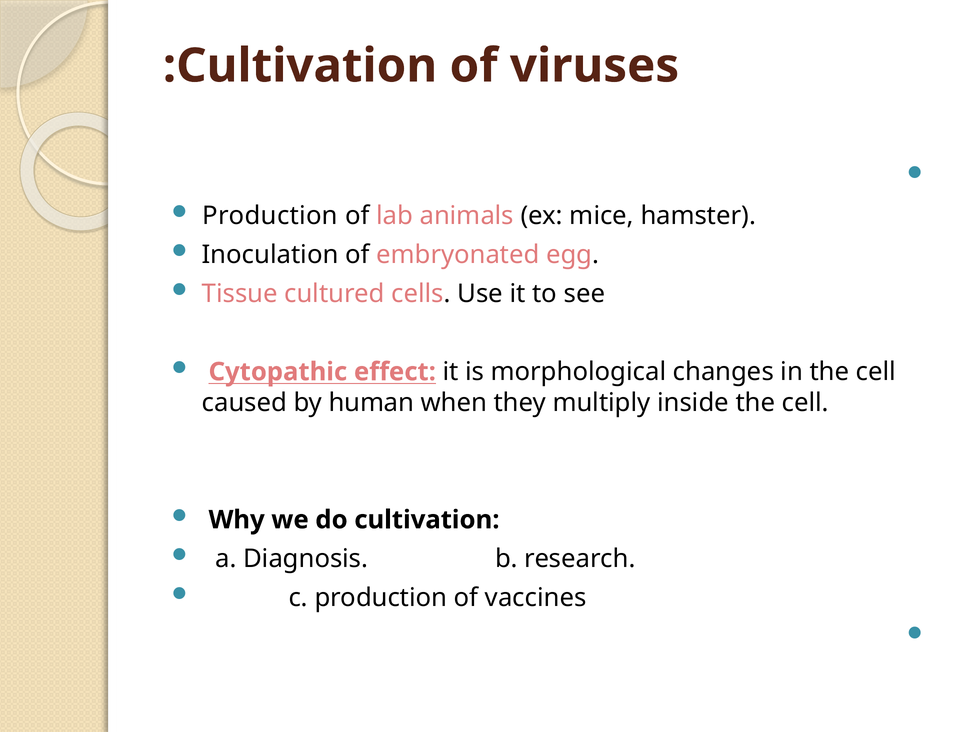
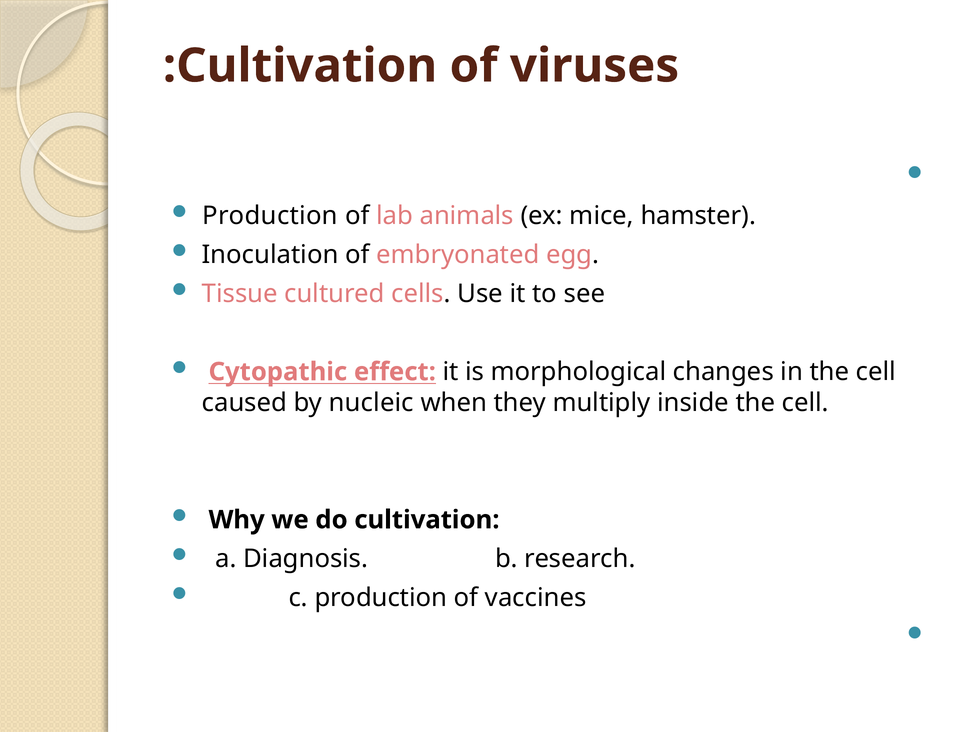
human: human -> nucleic
